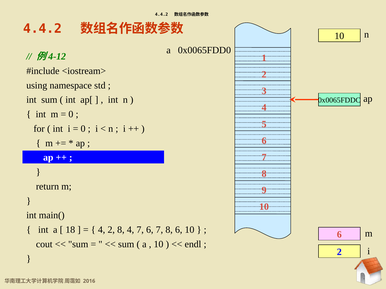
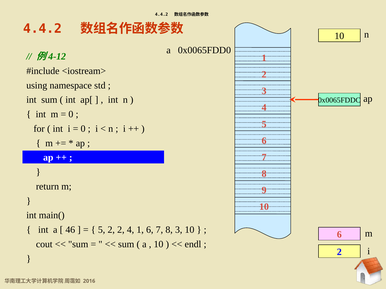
18: 18 -> 46
4 at (102, 230): 4 -> 5
2 8: 8 -> 2
4 7: 7 -> 1
8 6: 6 -> 3
